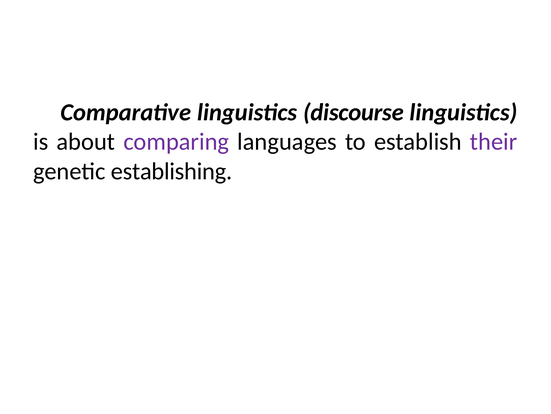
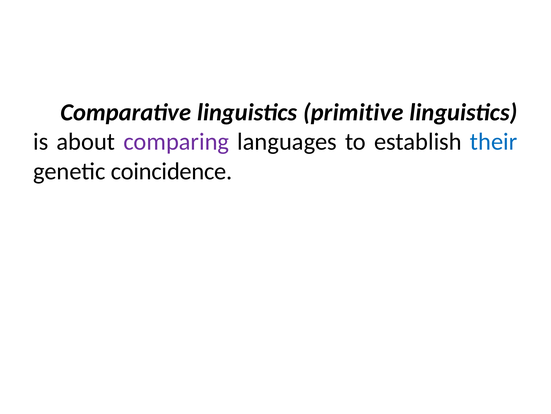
discourse: discourse -> primitive
their colour: purple -> blue
establishing: establishing -> coincidence
